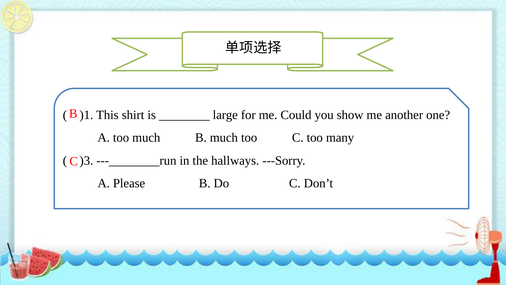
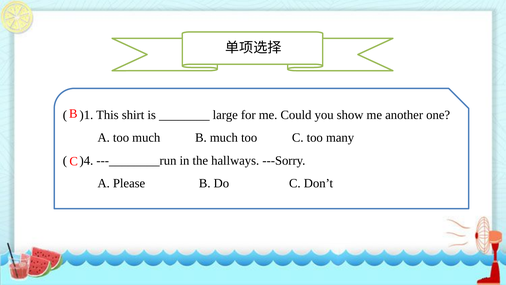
)3: )3 -> )4
